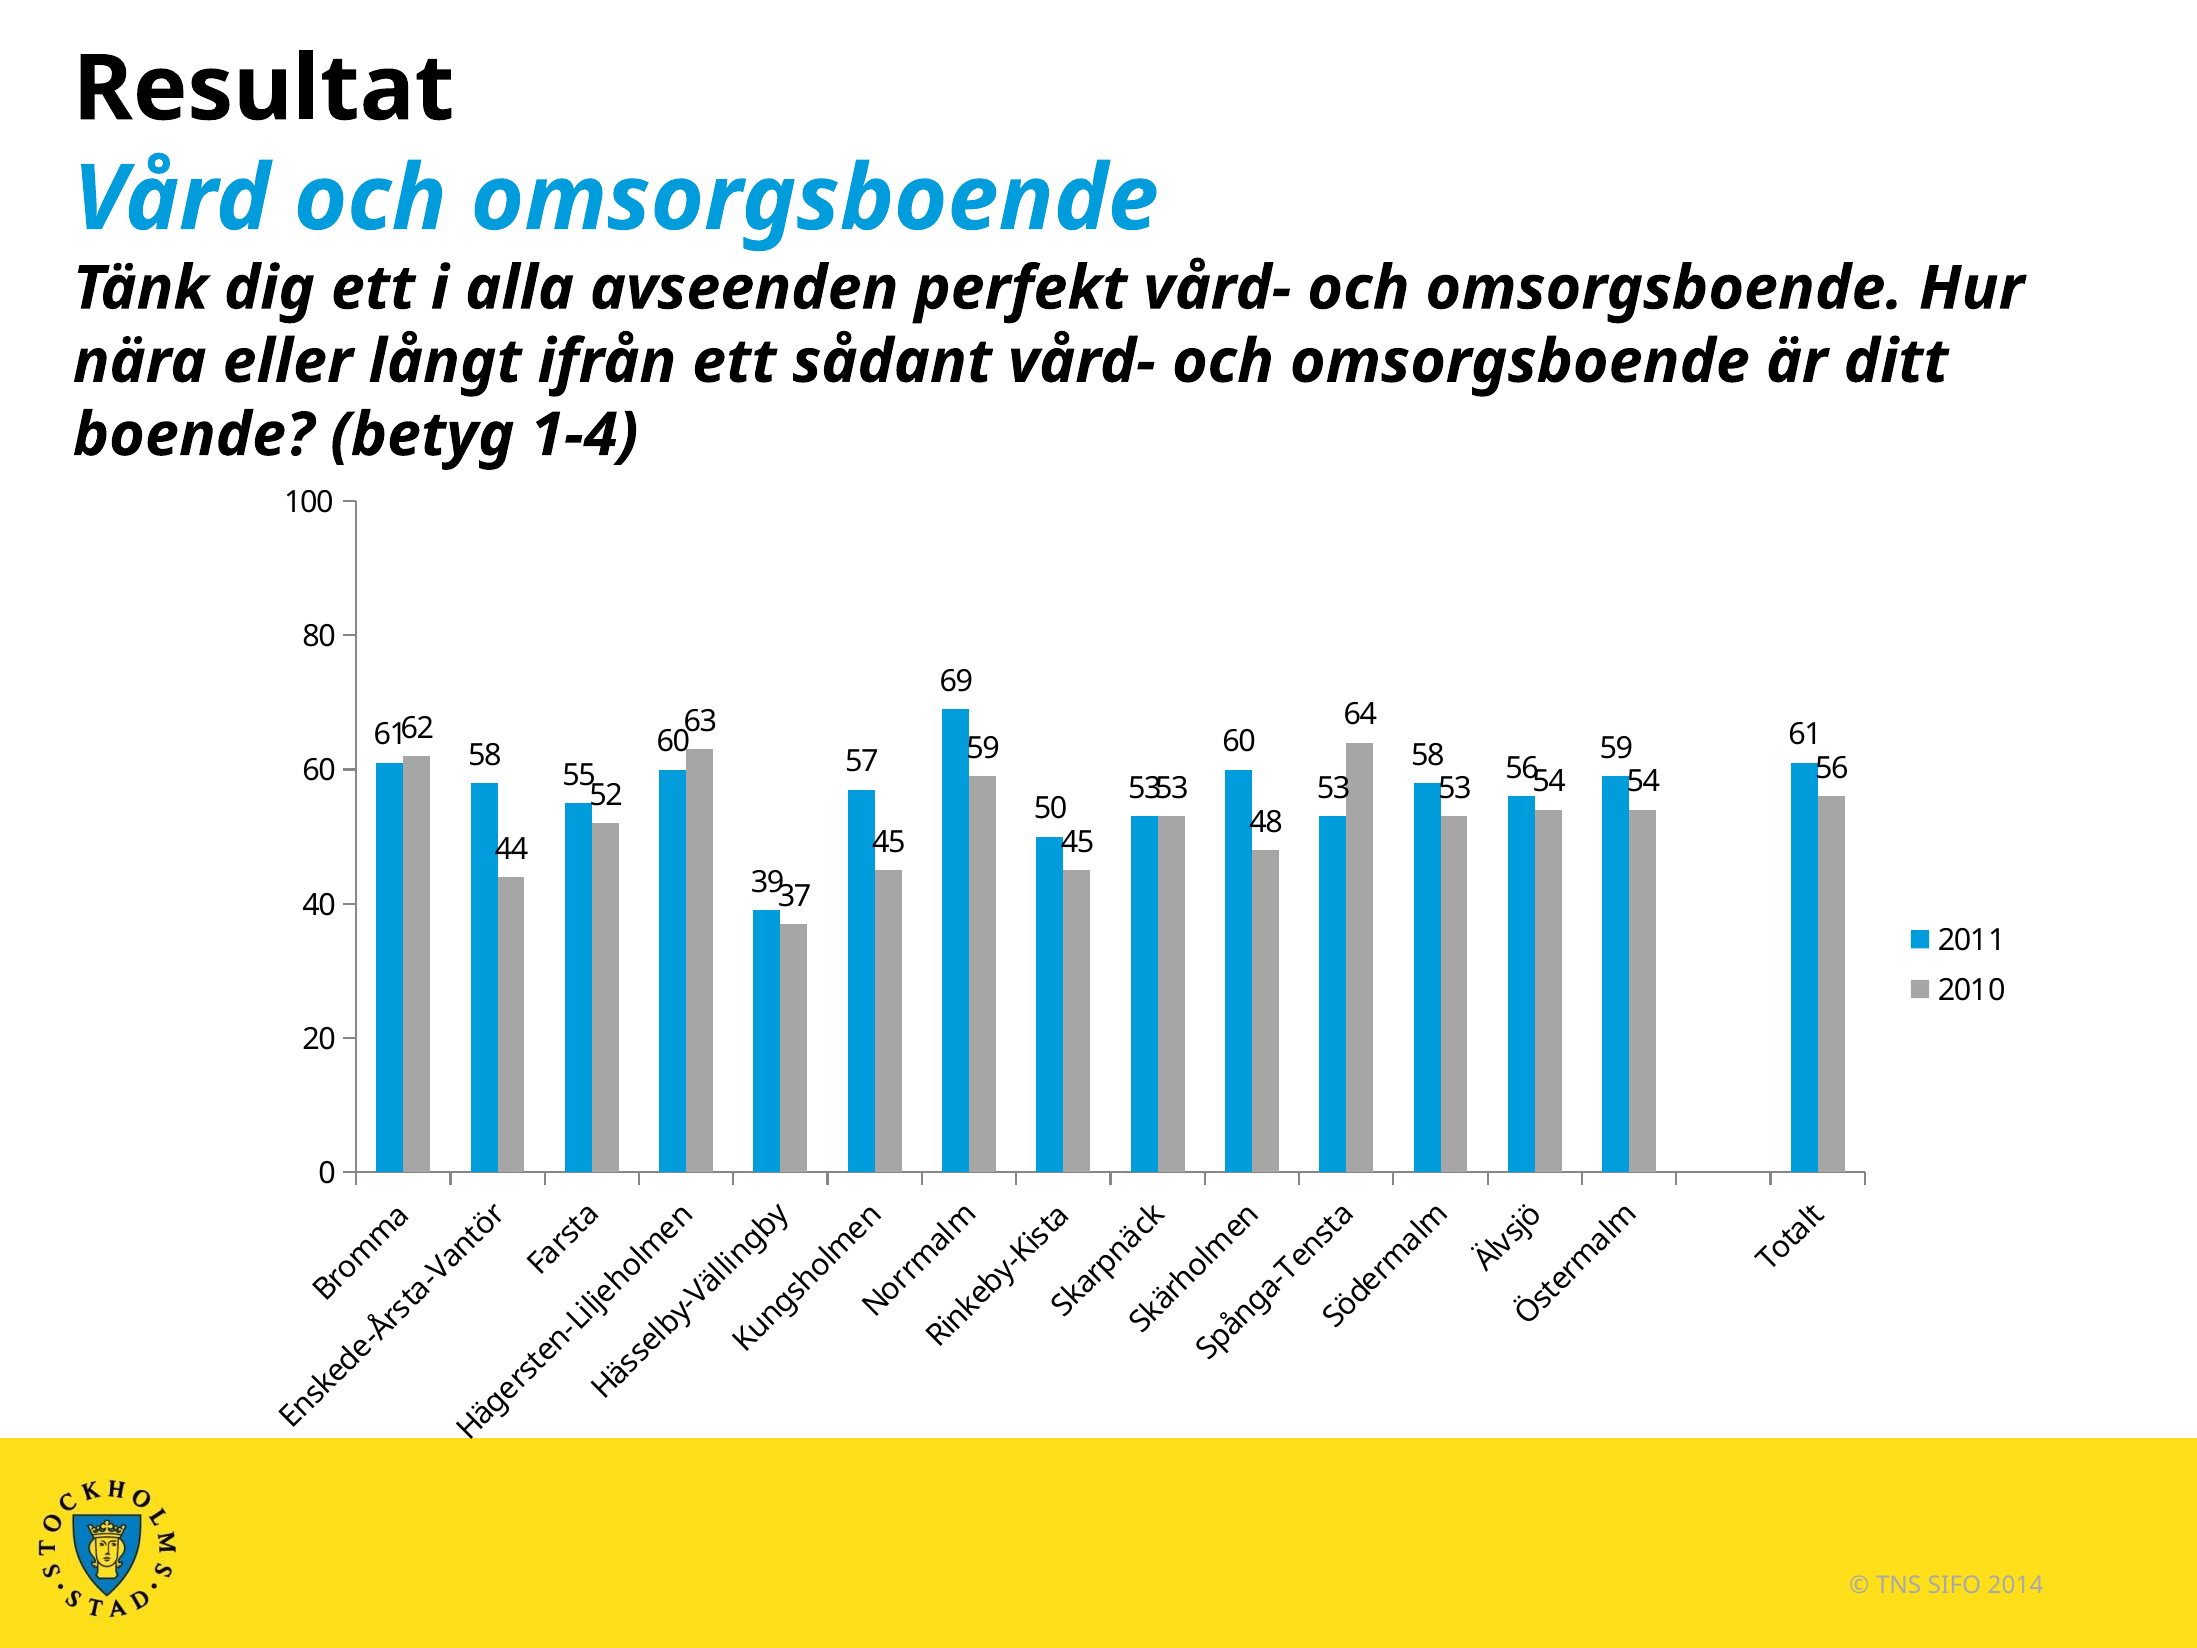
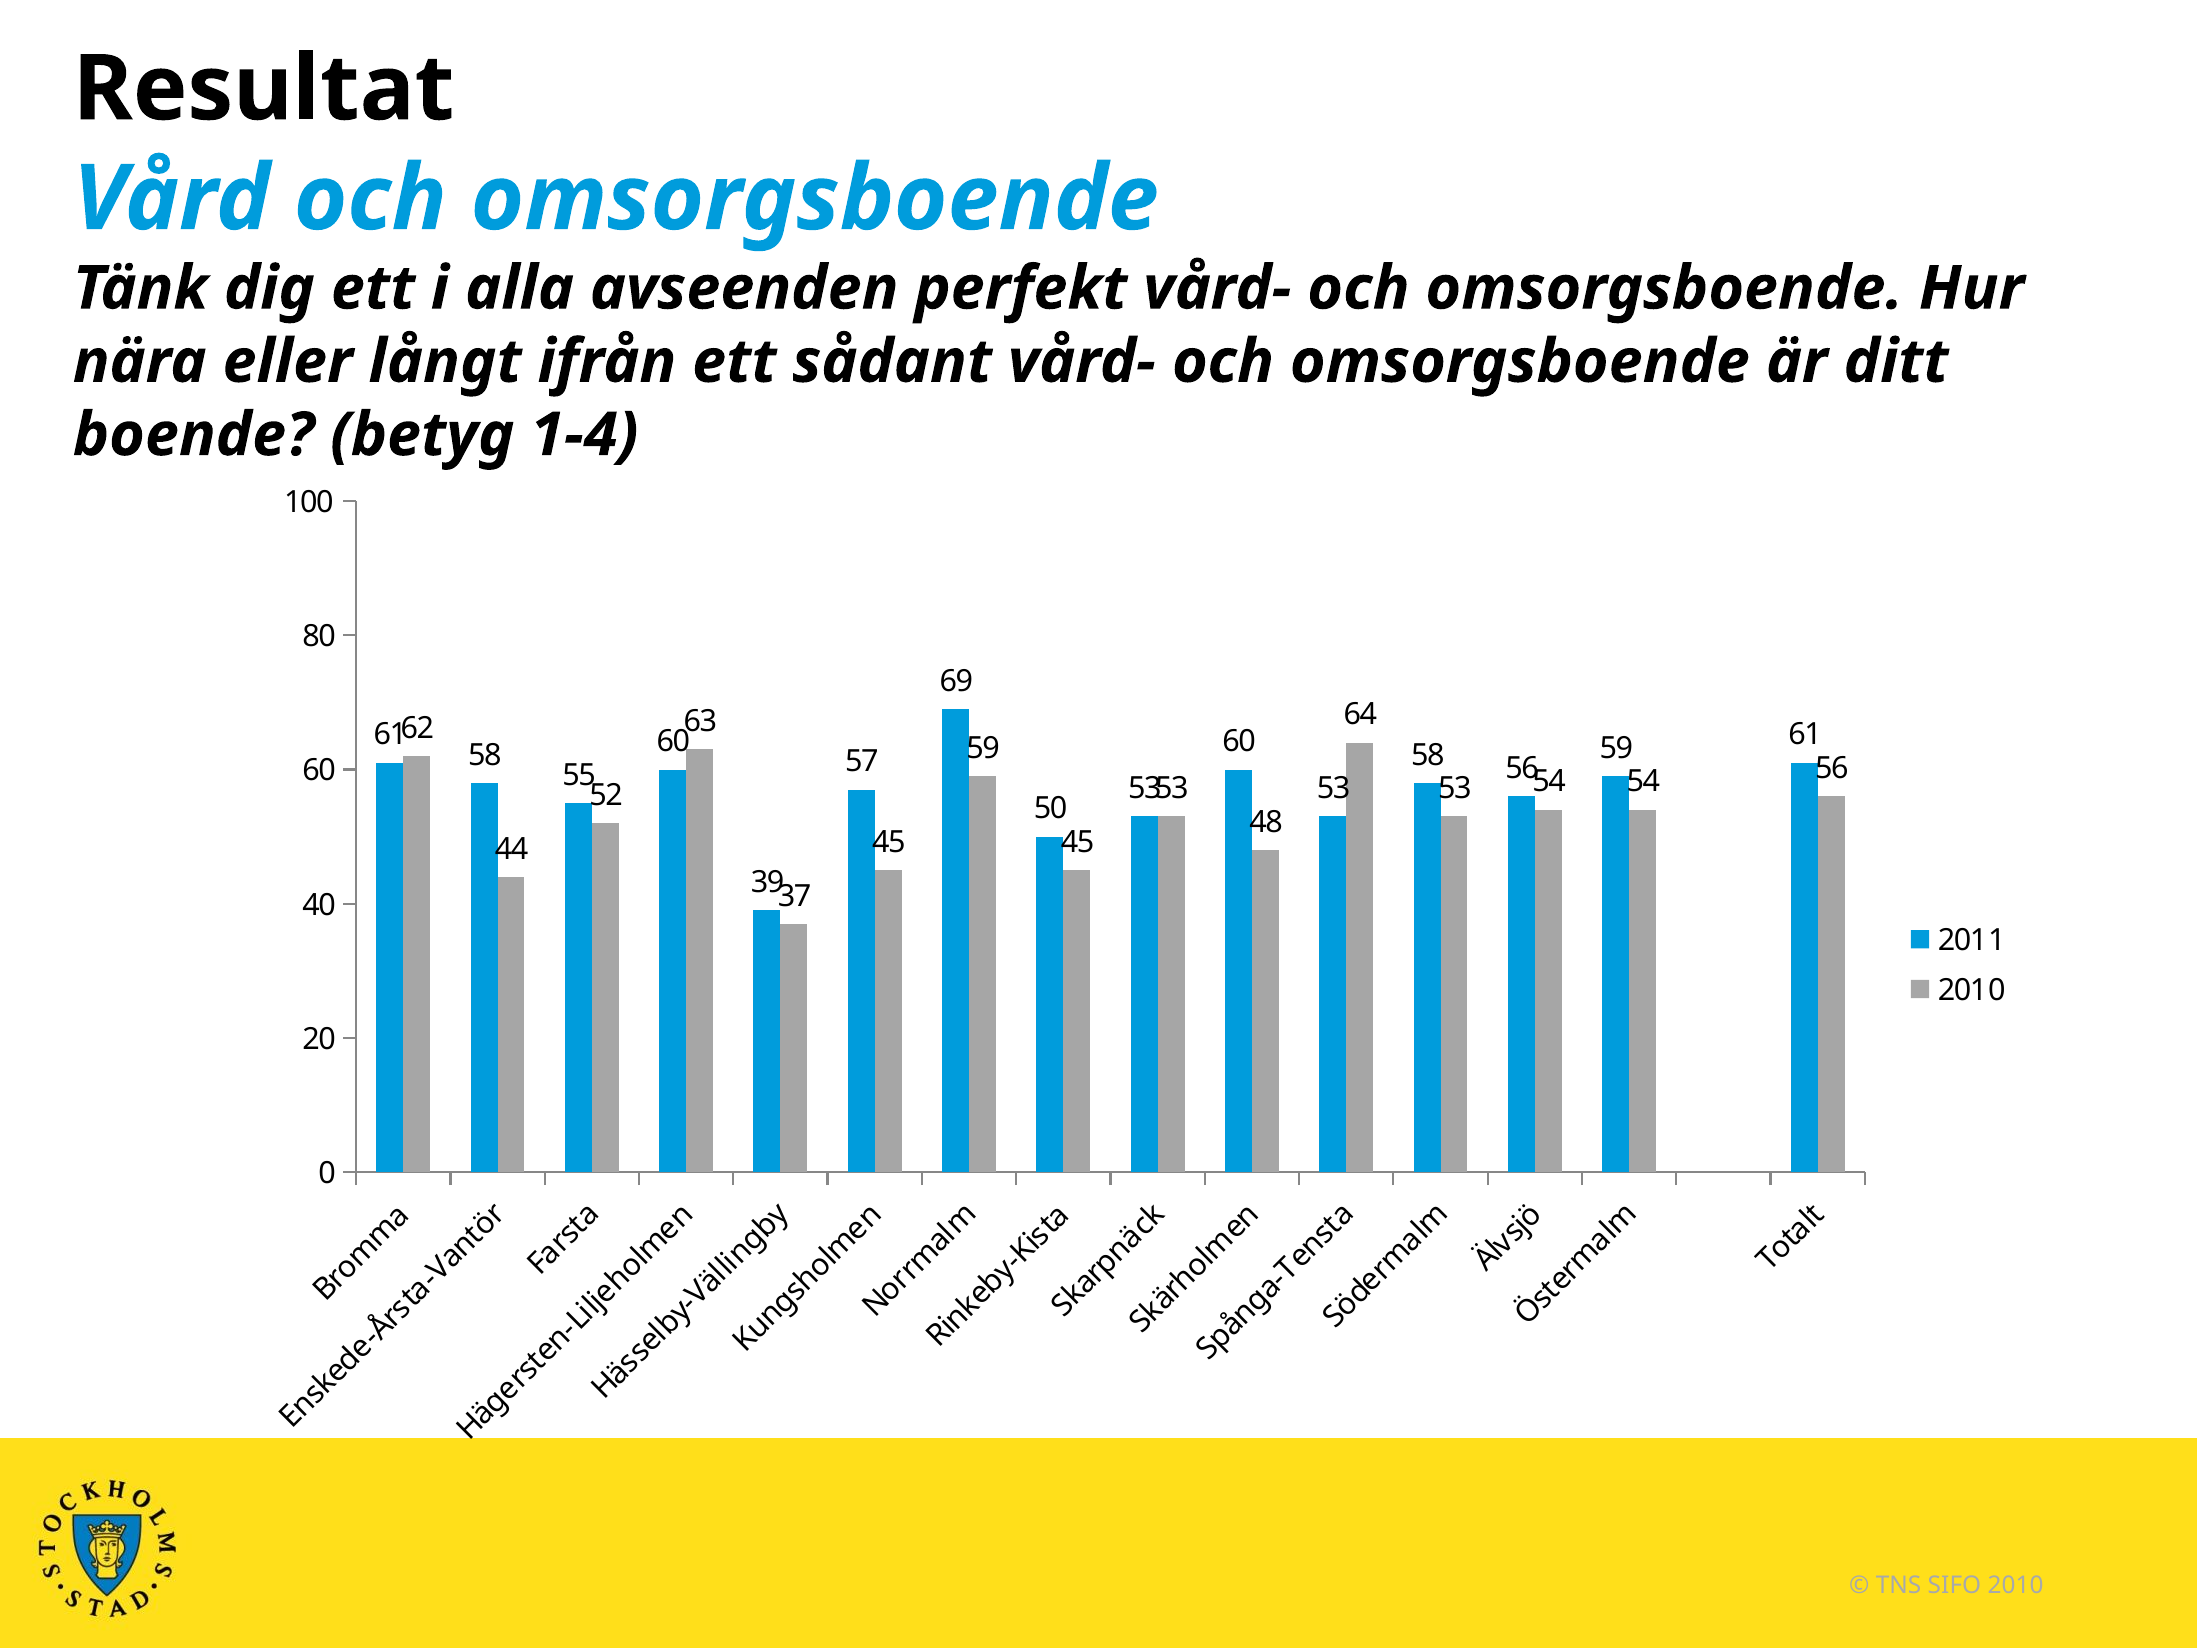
SIFO 2014: 2014 -> 2010
